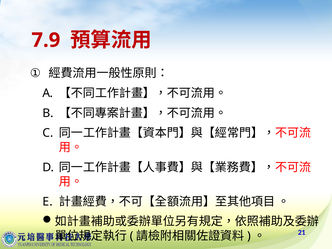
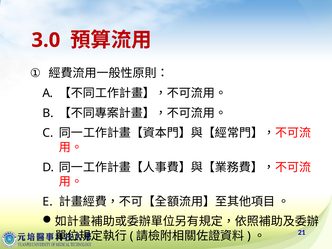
7.9: 7.9 -> 3.0
